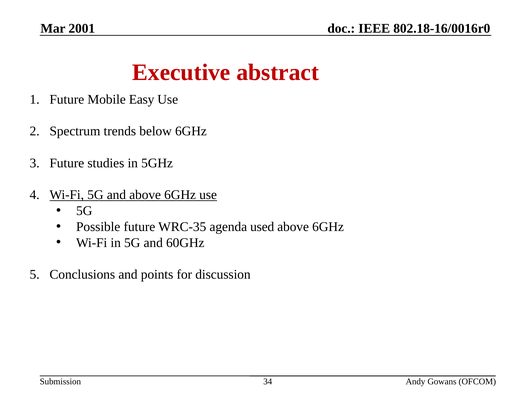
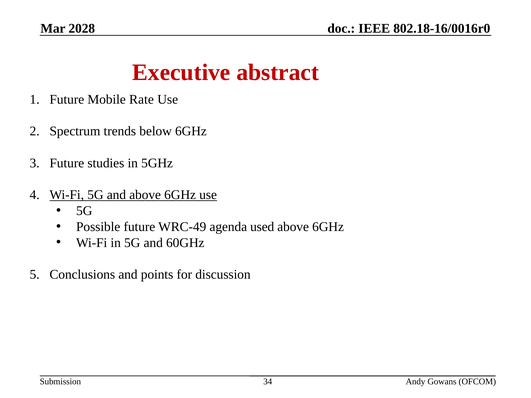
2001: 2001 -> 2028
Easy: Easy -> Rate
WRC-35: WRC-35 -> WRC-49
